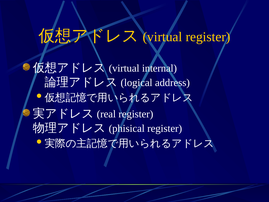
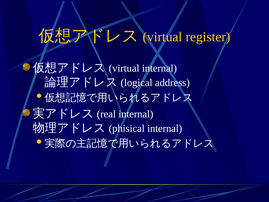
register at (136, 114): register -> internal
register at (165, 128): register -> internal
